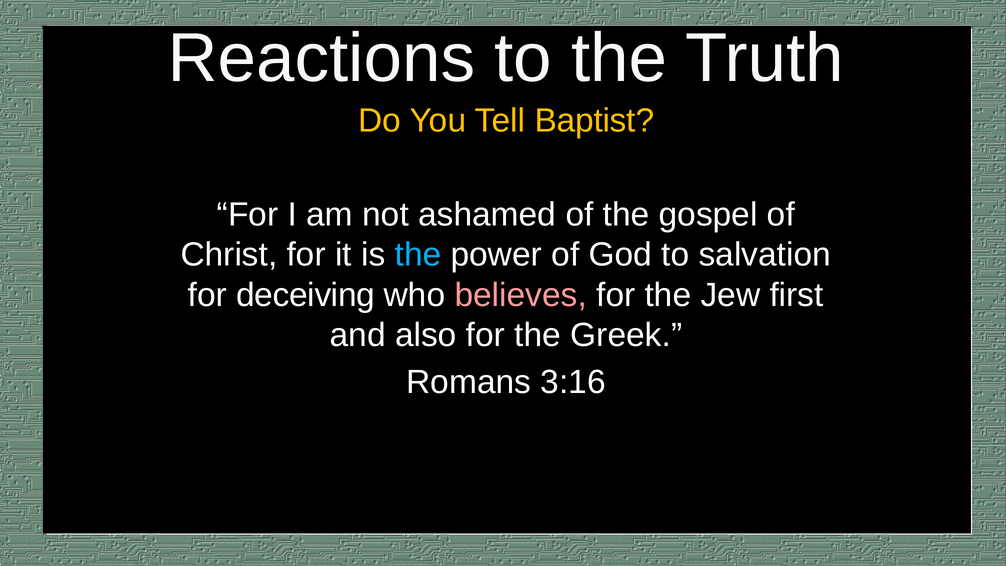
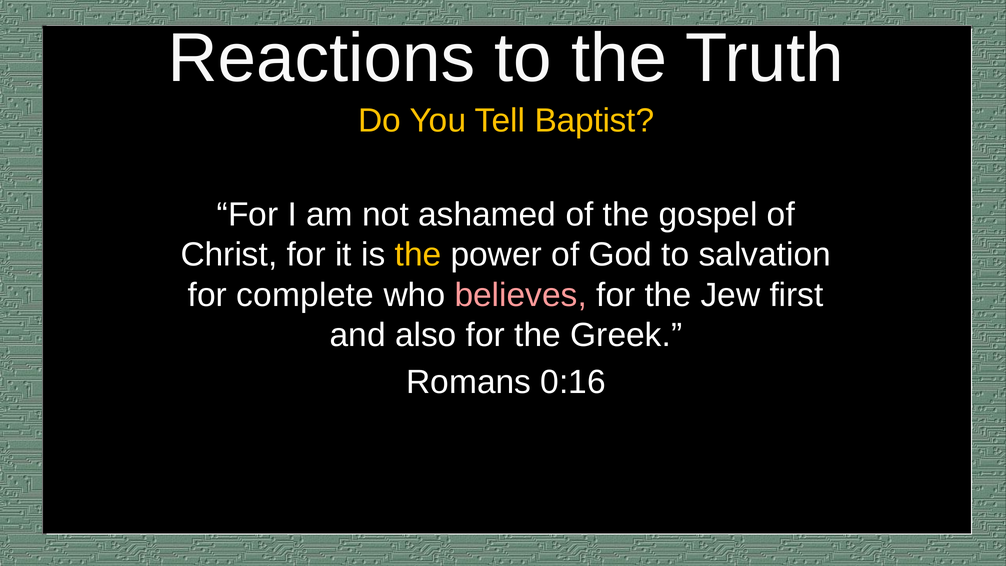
the at (418, 255) colour: light blue -> yellow
deceiving: deceiving -> complete
3:16: 3:16 -> 0:16
